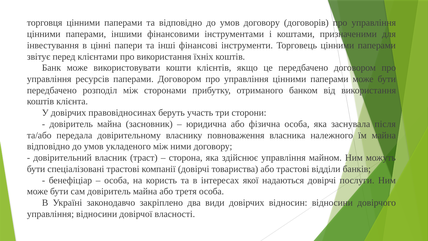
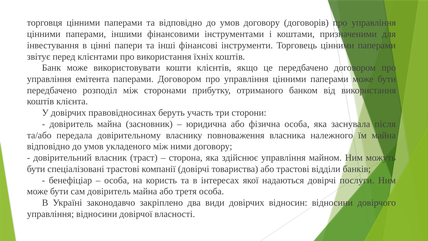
ресурсів: ресурсів -> емітента
